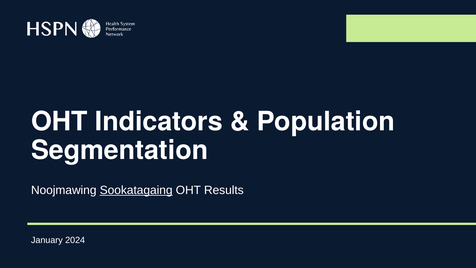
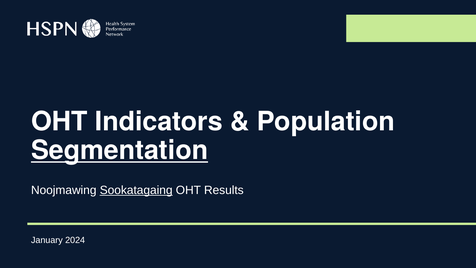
Segmentation underline: none -> present
